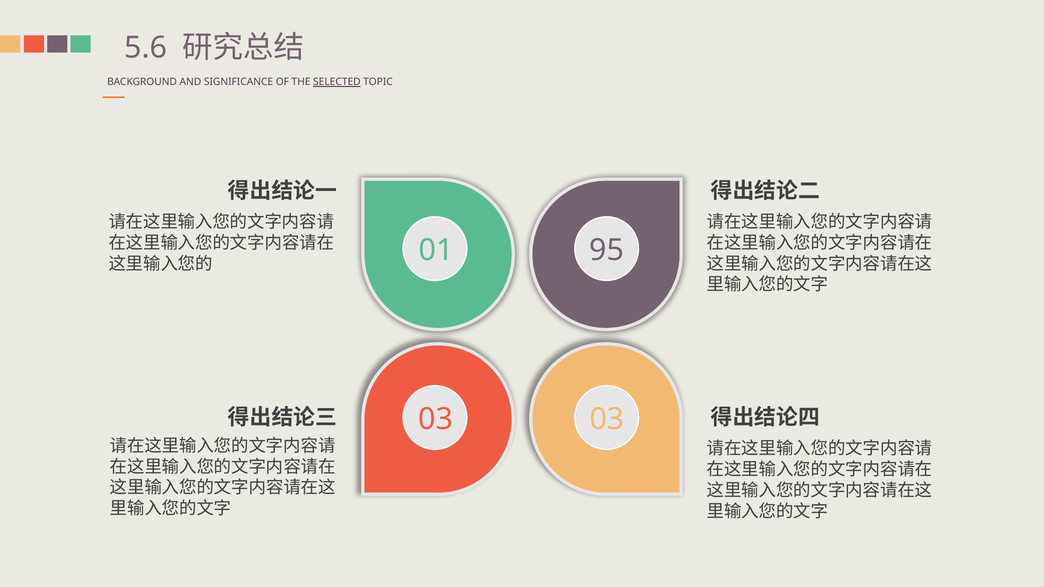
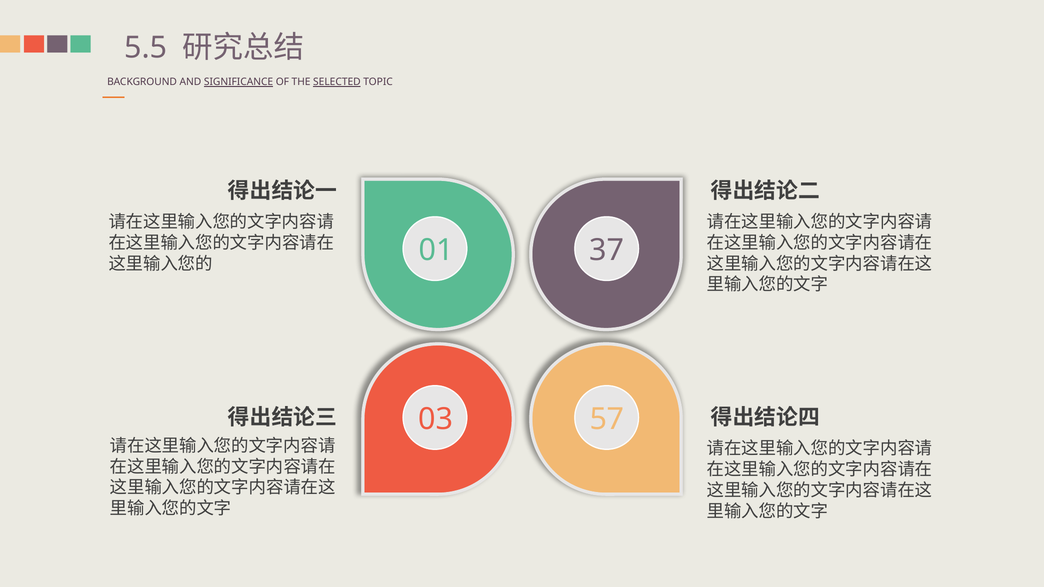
5.6: 5.6 -> 5.5
SIGNIFICANCE underline: none -> present
95: 95 -> 37
03 03: 03 -> 57
